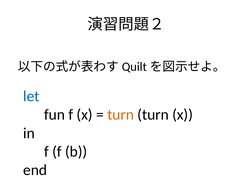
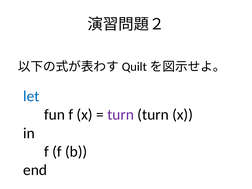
turn at (121, 115) colour: orange -> purple
